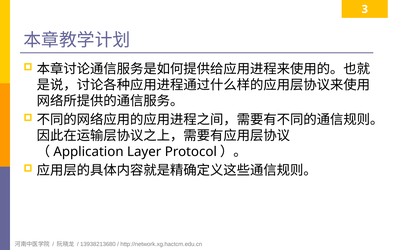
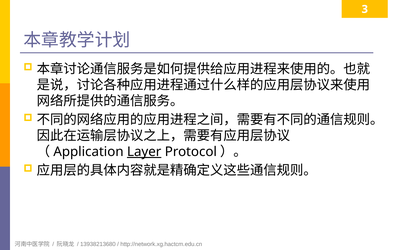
Layer underline: none -> present
